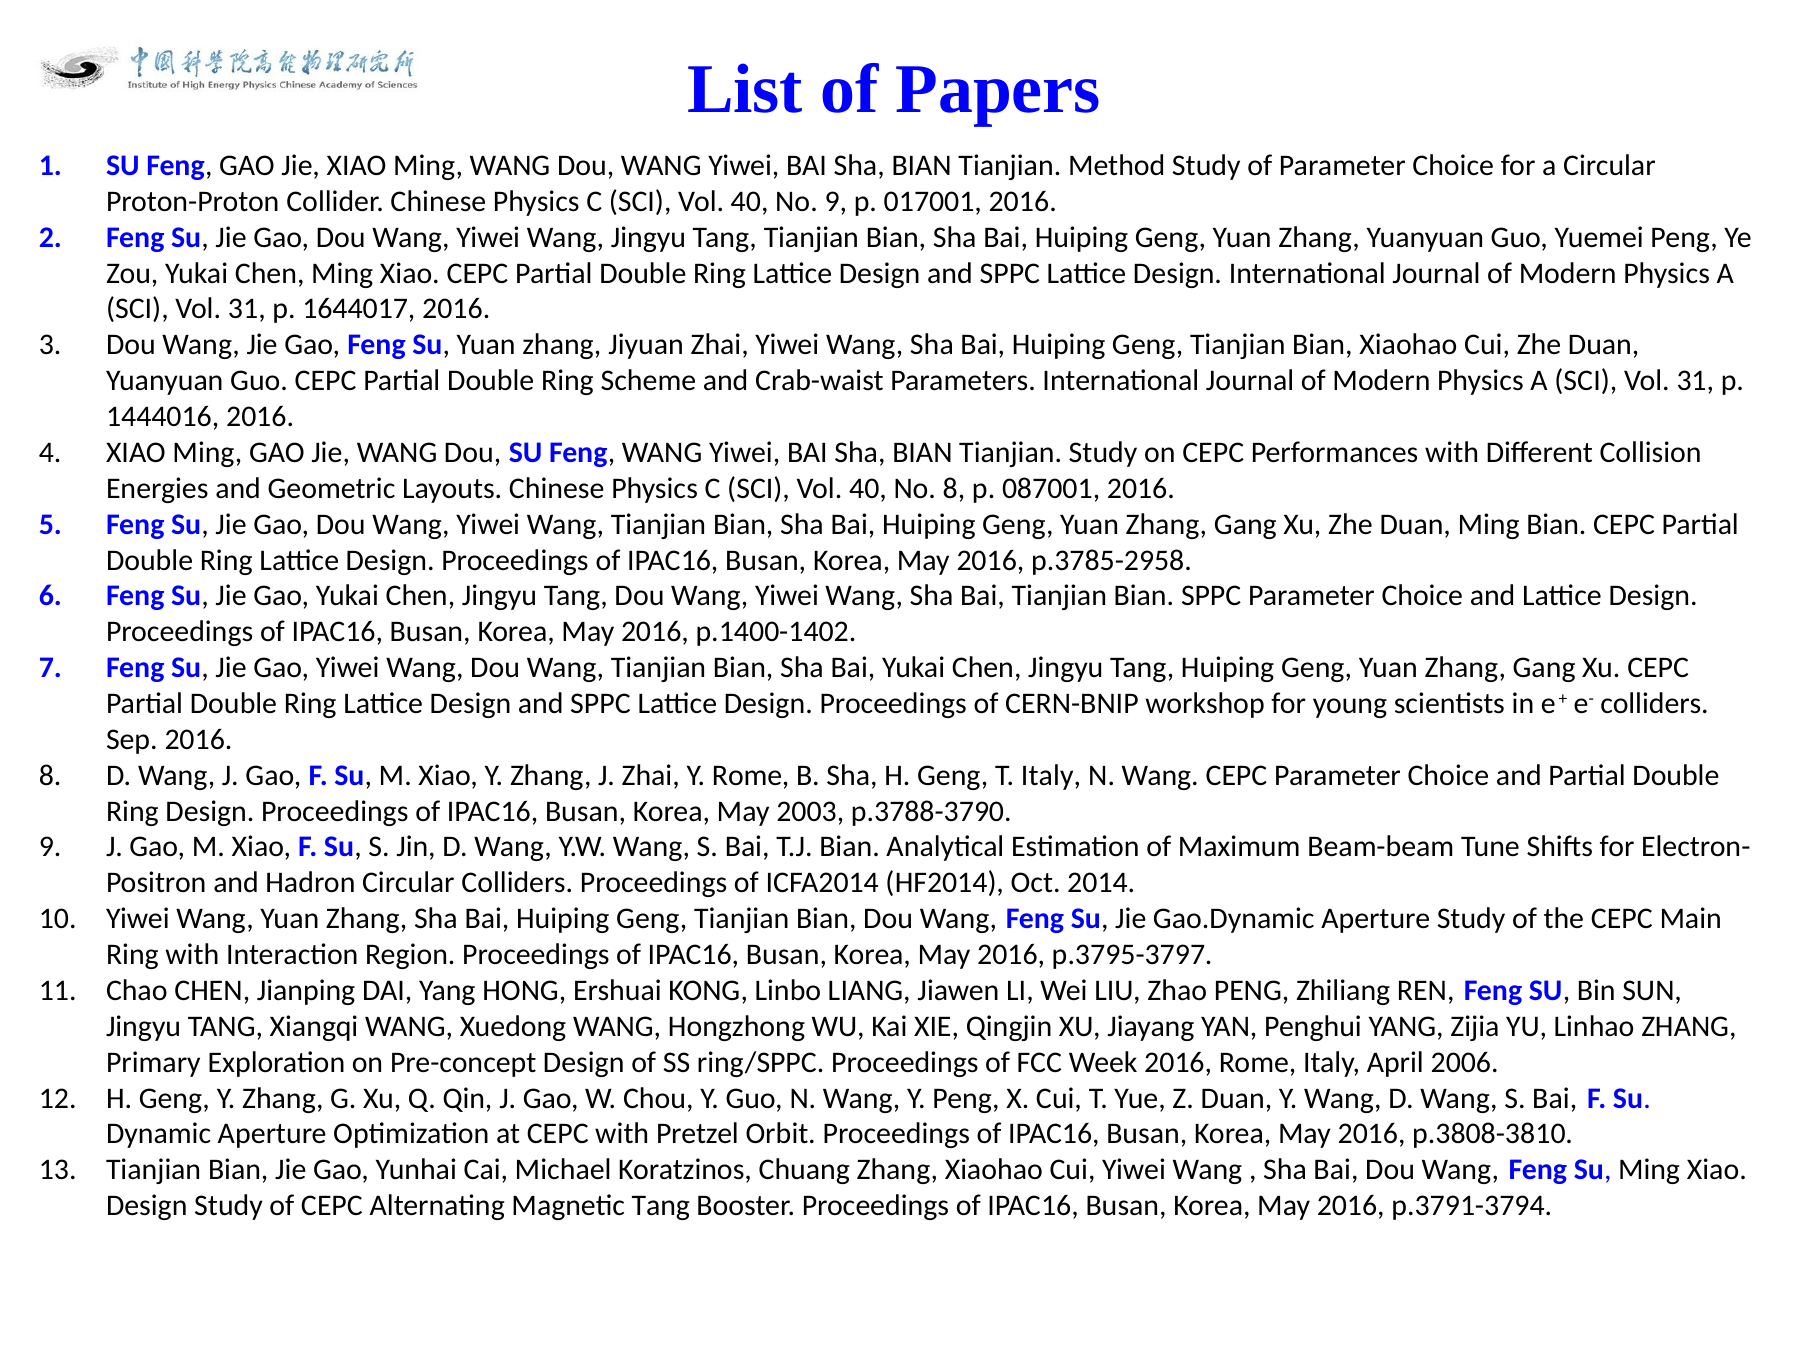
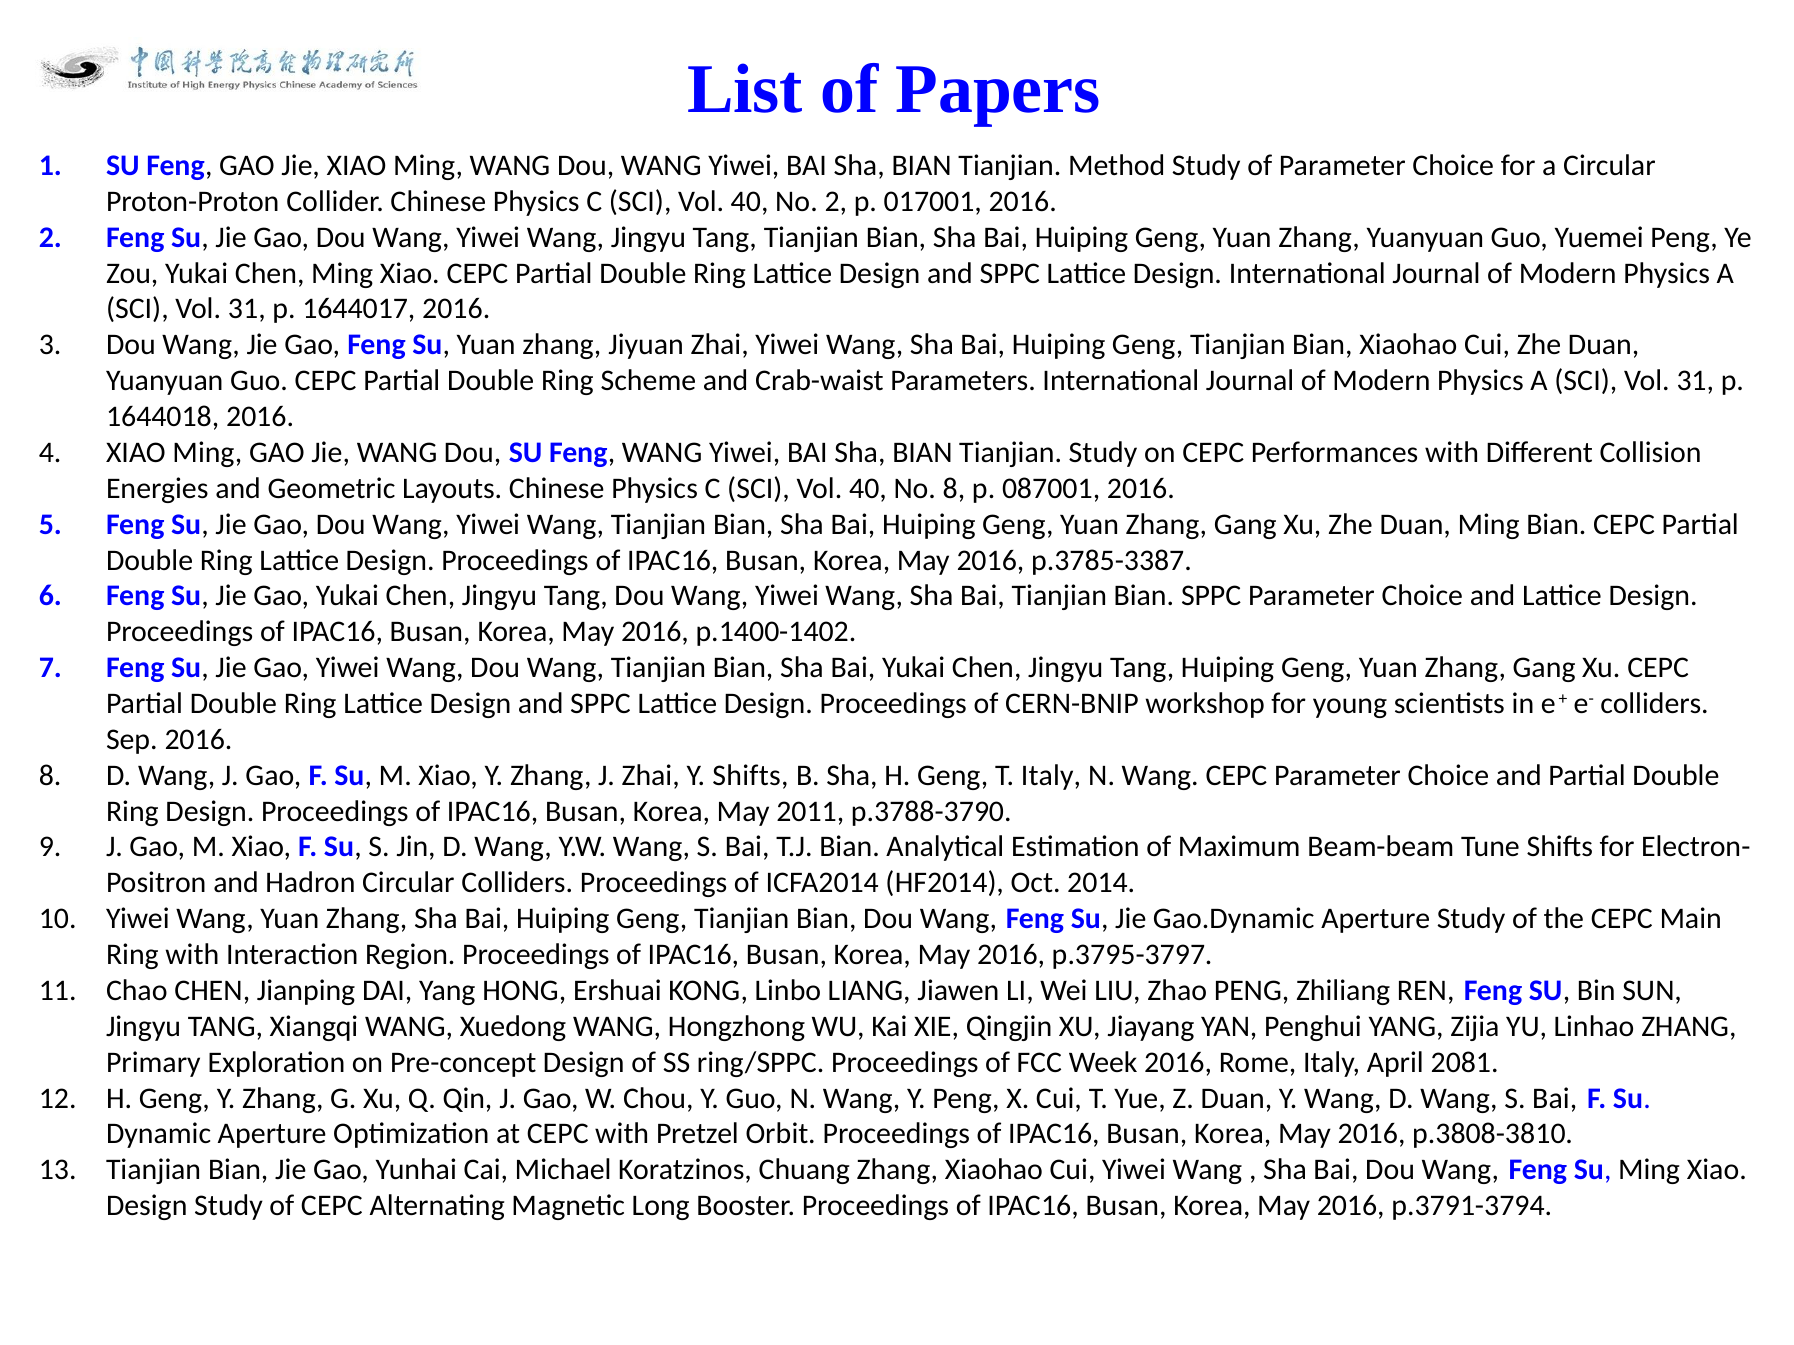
No 9: 9 -> 2
1444016: 1444016 -> 1644018
p.3785-2958: p.3785-2958 -> p.3785-3387
Y Rome: Rome -> Shifts
2003: 2003 -> 2011
2006: 2006 -> 2081
Magnetic Tang: Tang -> Long
